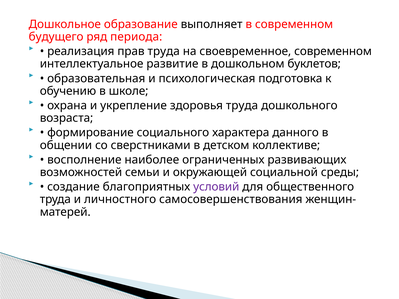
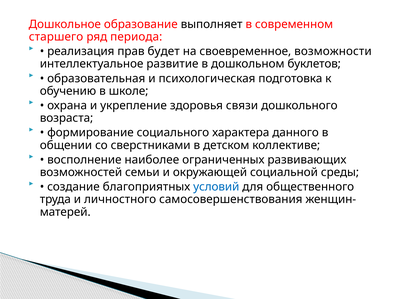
будущего: будущего -> старшего
прав труда: труда -> будет
своевременное современном: современном -> возможности
здоровья труда: труда -> связи
условий colour: purple -> blue
